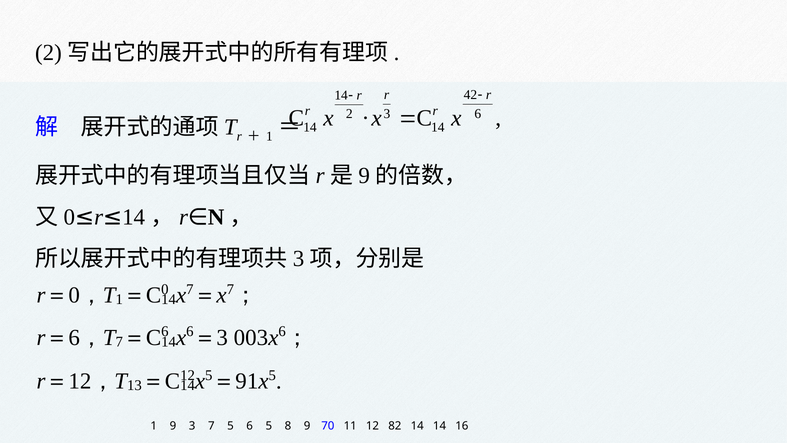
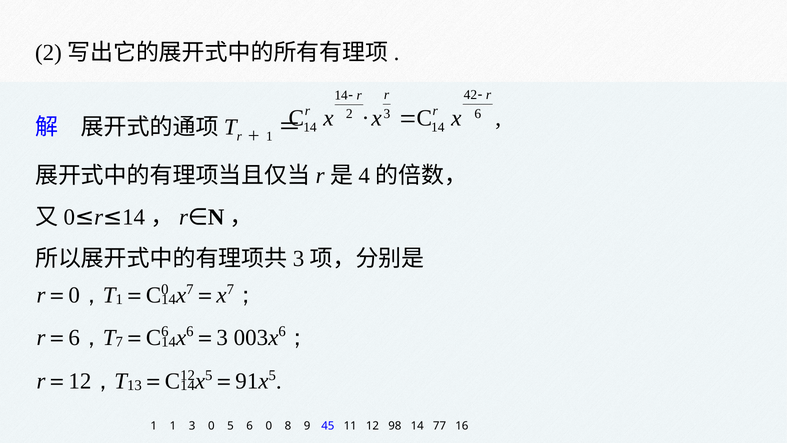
9 at (364, 176): 9 -> 4
1 9: 9 -> 1
3 7: 7 -> 0
6 5: 5 -> 0
70: 70 -> 45
82: 82 -> 98
14 at (440, 425): 14 -> 77
